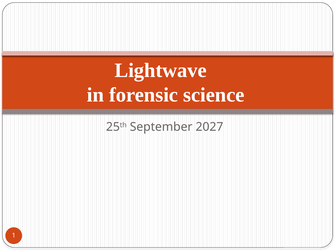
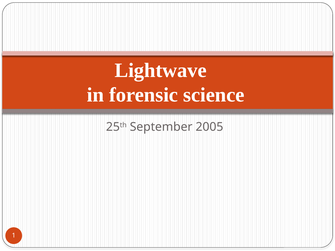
2027: 2027 -> 2005
